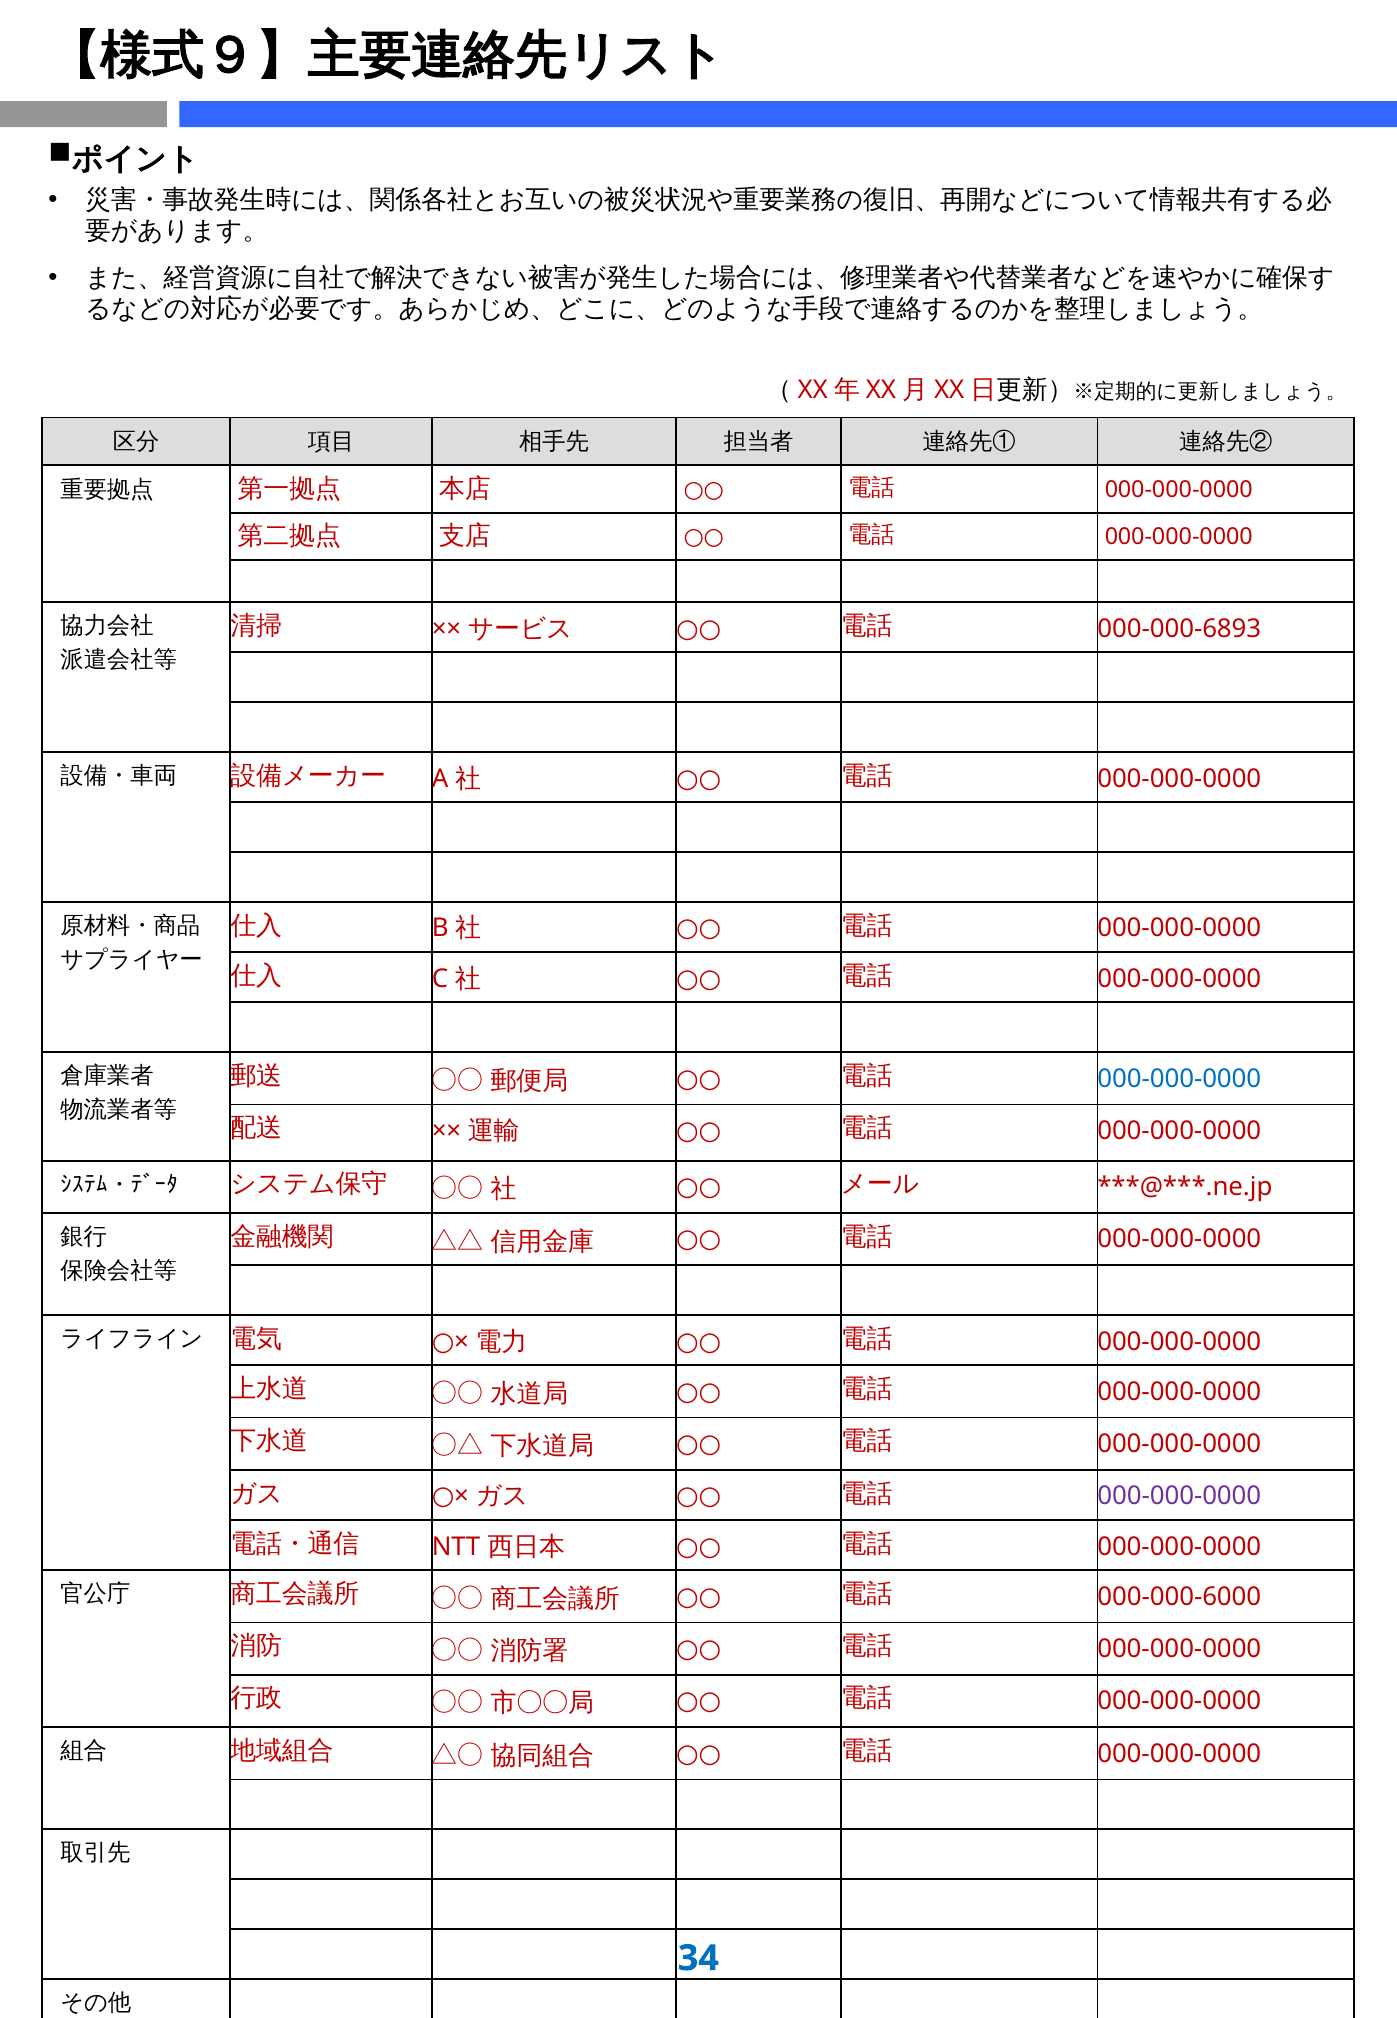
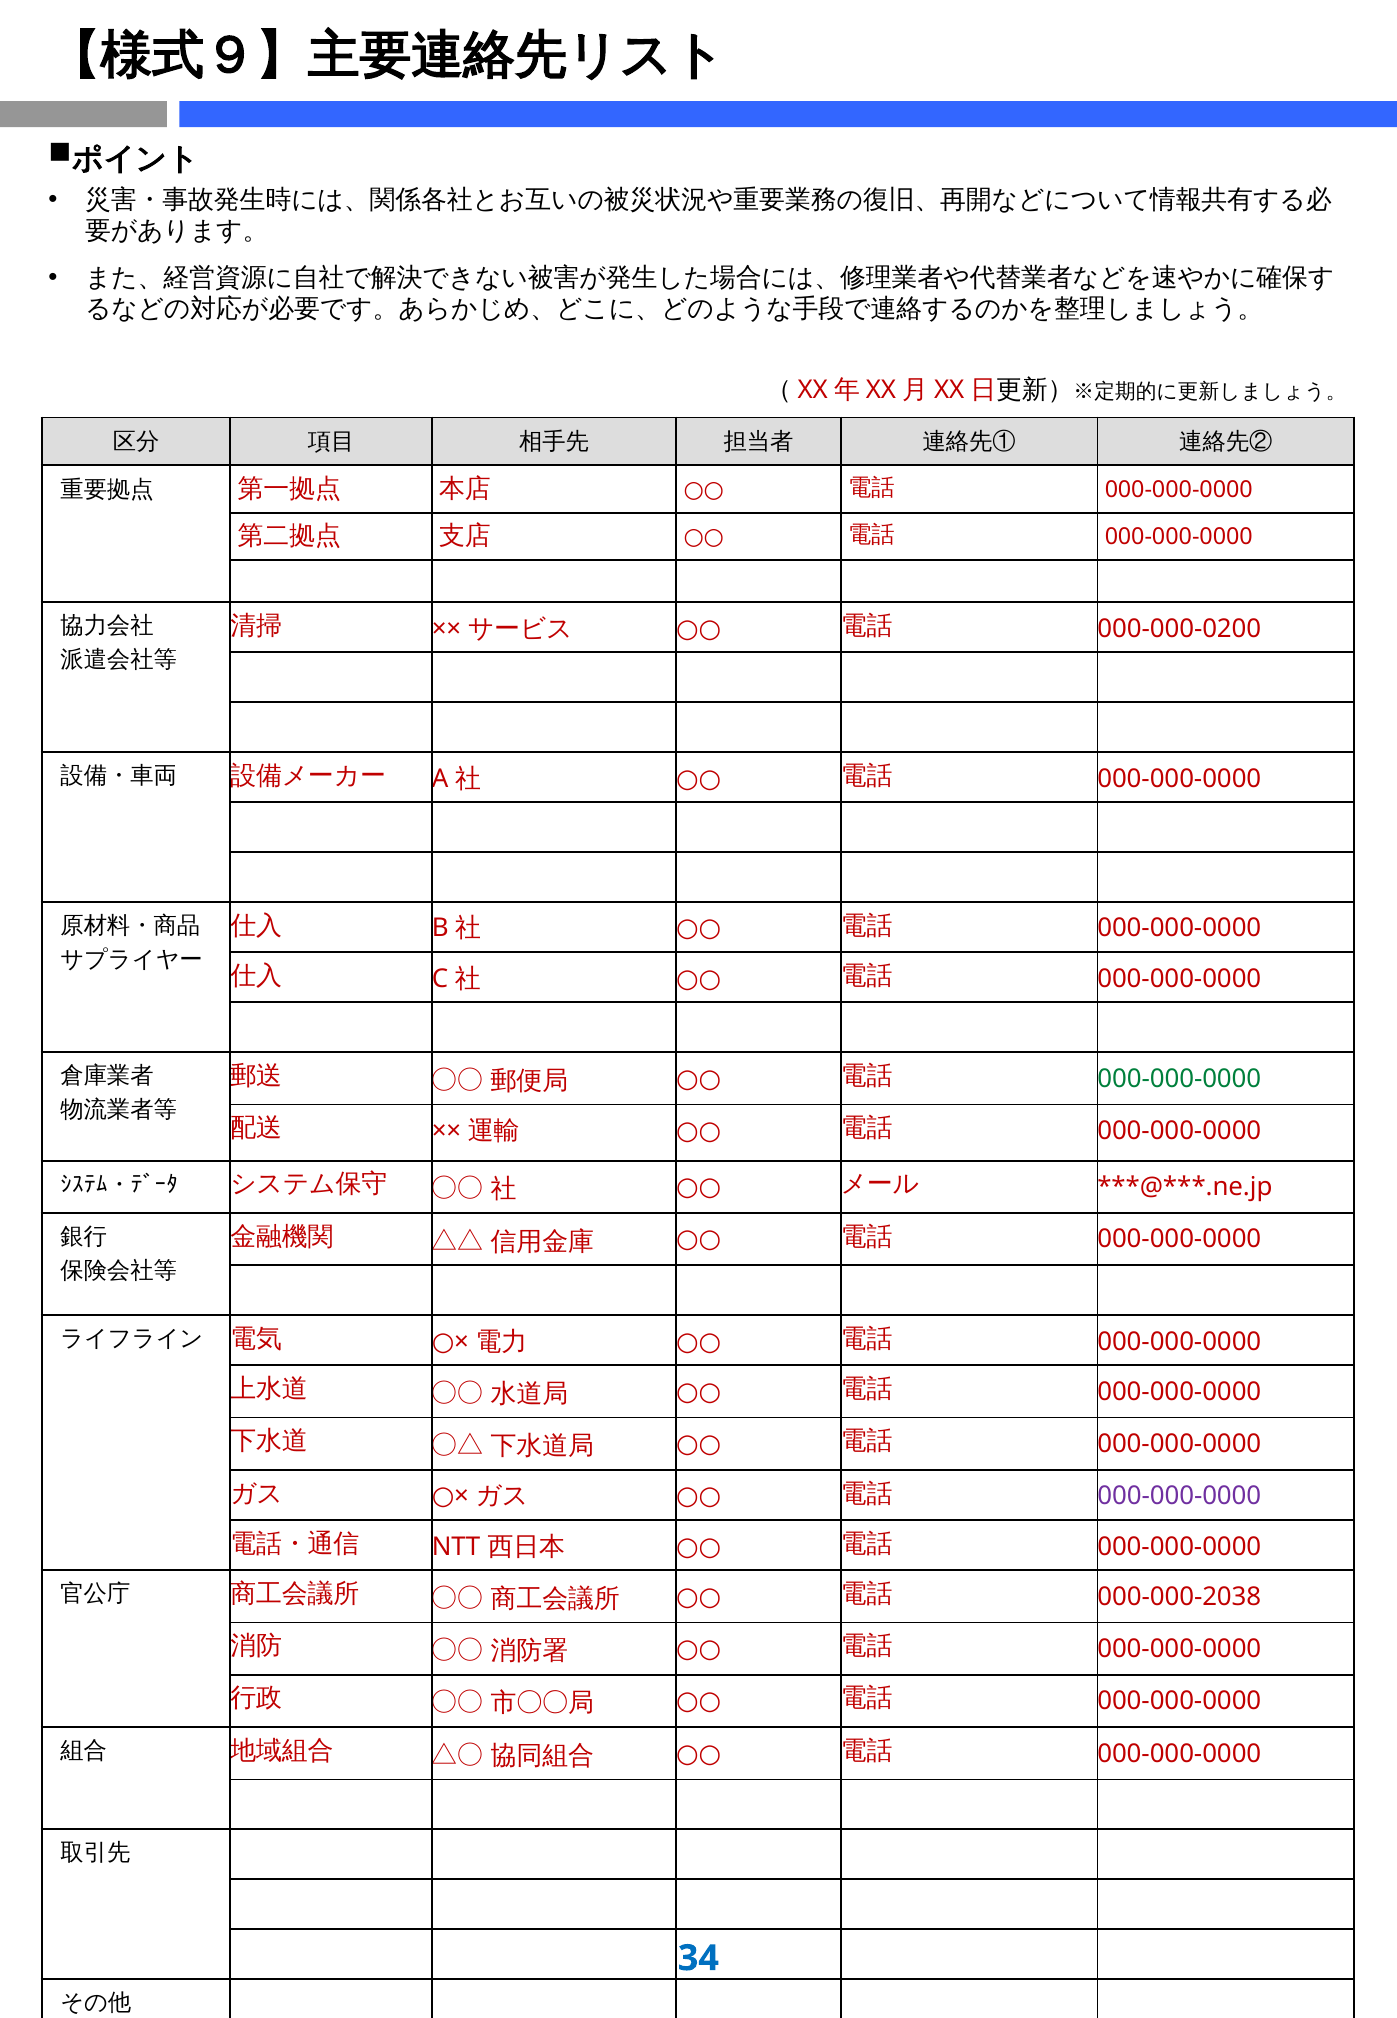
000-000-6893: 000-000-6893 -> 000-000-0200
000-000-0000 at (1179, 1079) colour: blue -> green
000-000-6000: 000-000-6000 -> 000-000-2038
